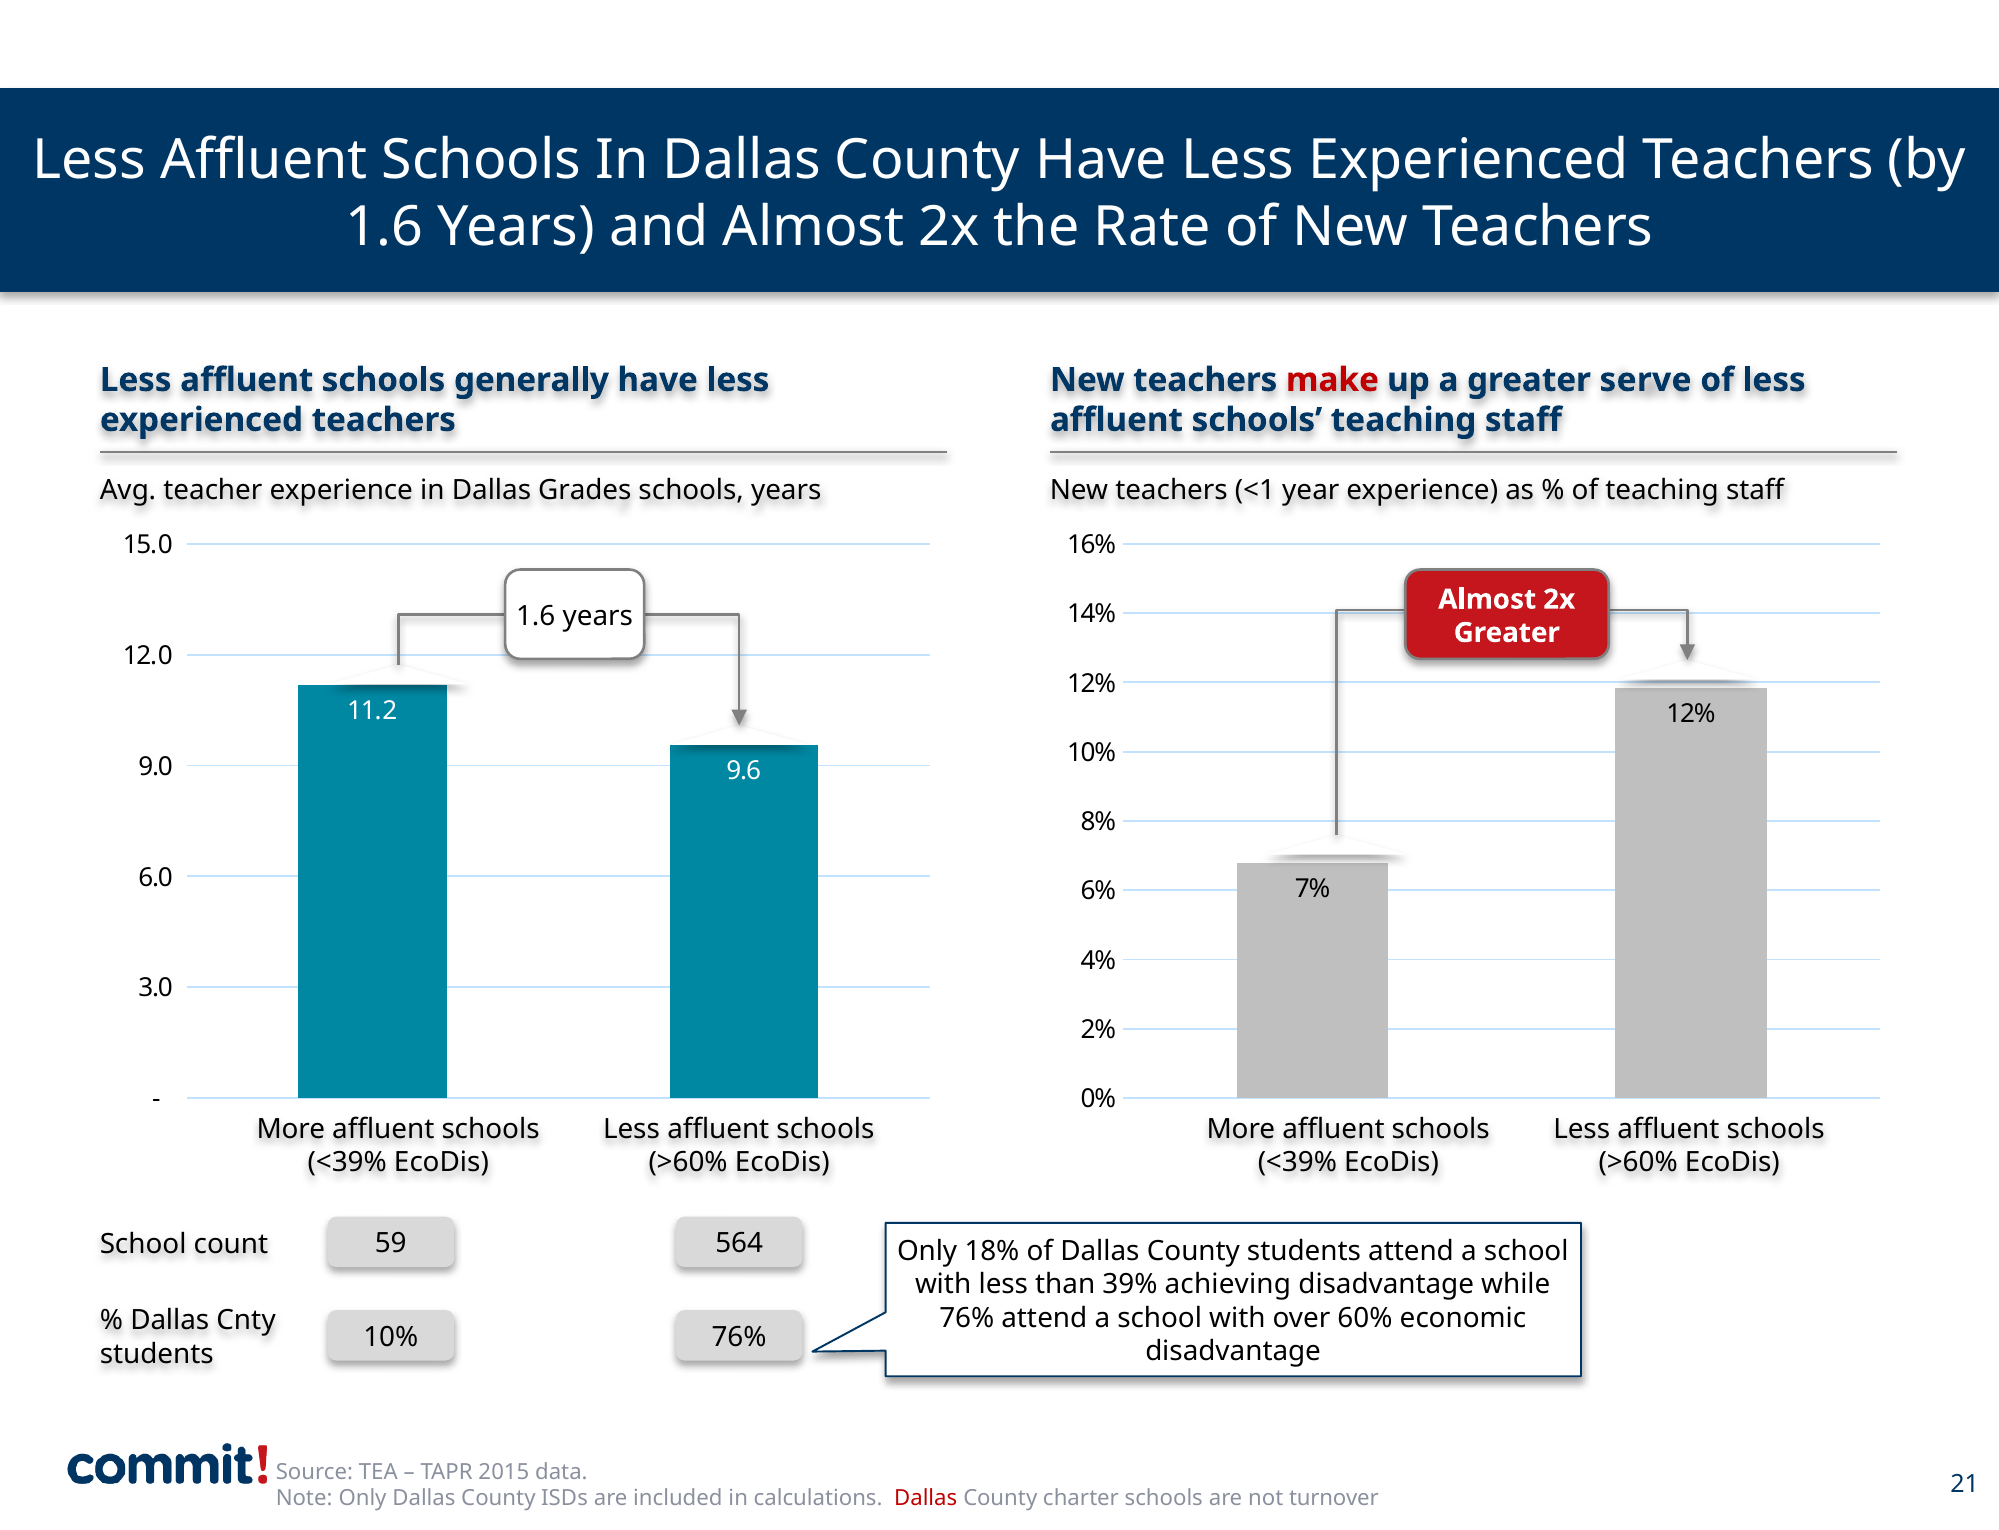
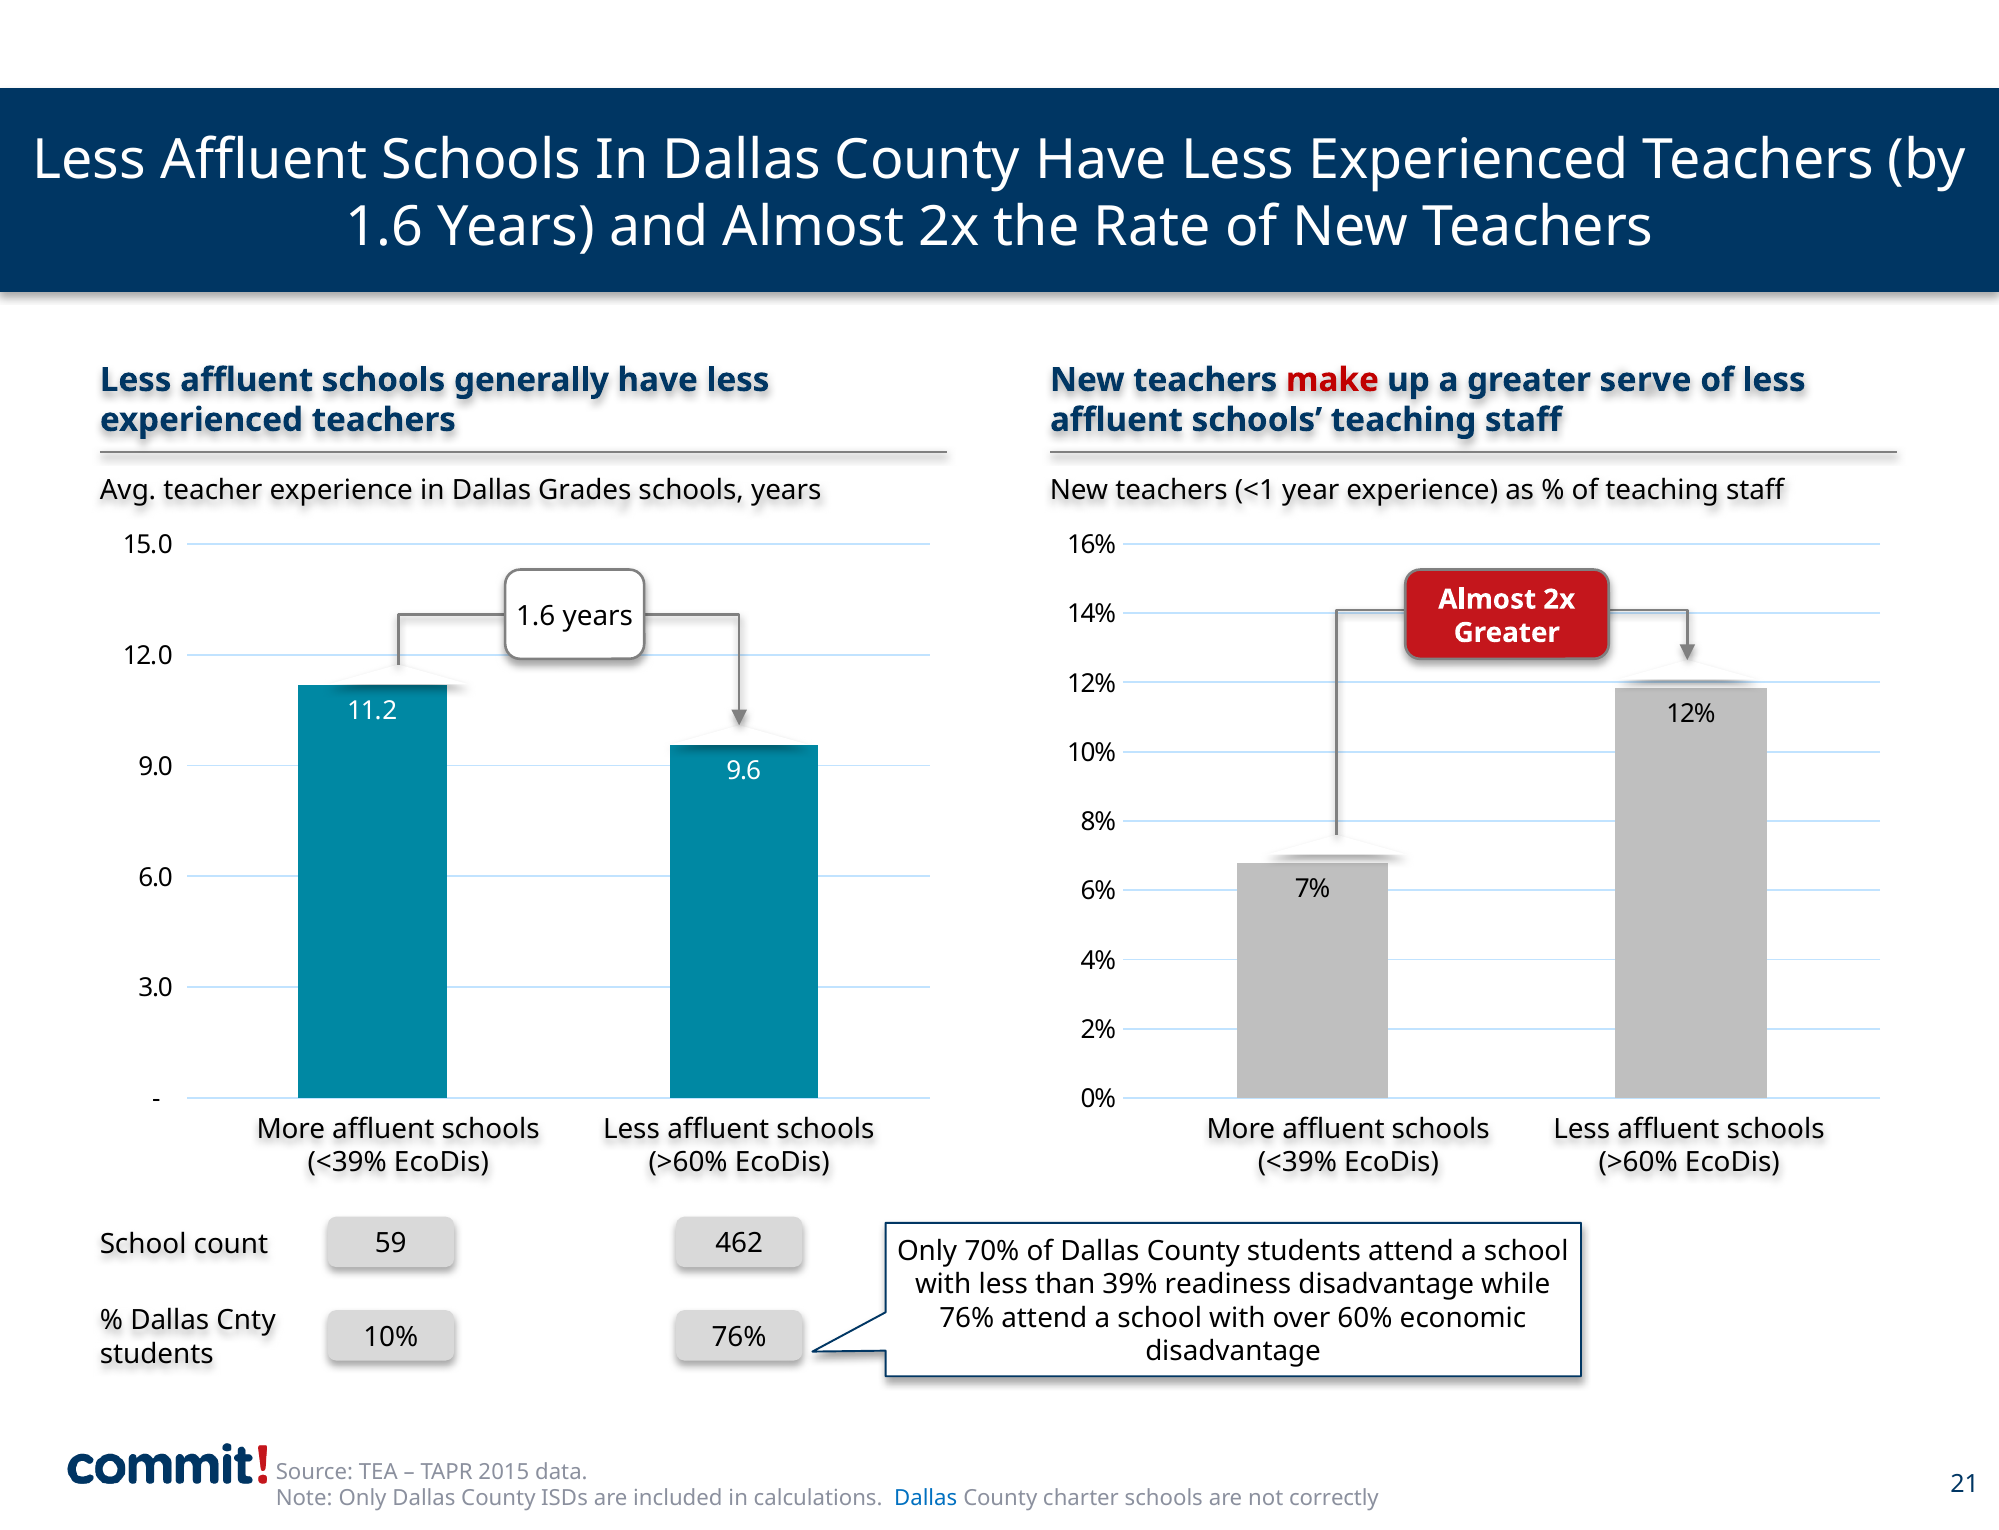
564: 564 -> 462
18%: 18% -> 70%
achieving: achieving -> readiness
Dallas at (926, 1498) colour: red -> blue
turnover: turnover -> correctly
